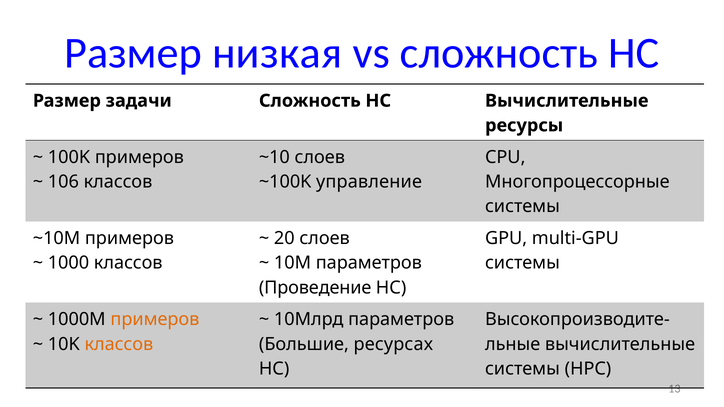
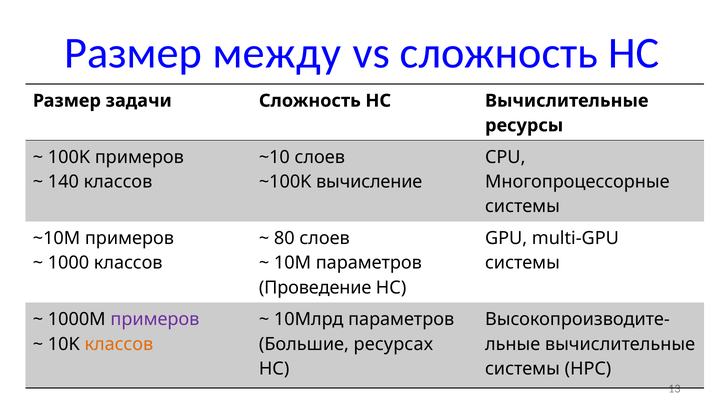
низкая: низкая -> между
106: 106 -> 140
управление: управление -> вычисление
20: 20 -> 80
примеров at (155, 320) colour: orange -> purple
